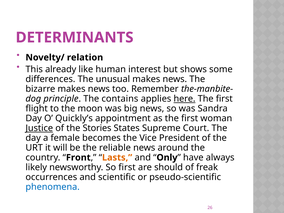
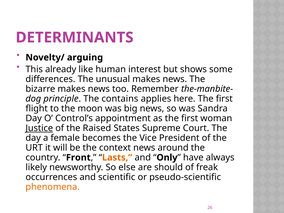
relation: relation -> arguing
here underline: present -> none
Quickly’s: Quickly’s -> Control’s
Stories: Stories -> Raised
reliable: reliable -> context
So first: first -> else
phenomena colour: blue -> orange
